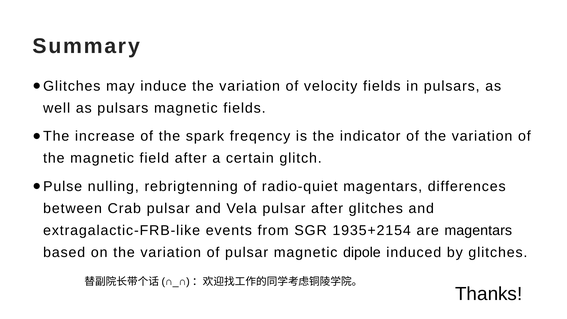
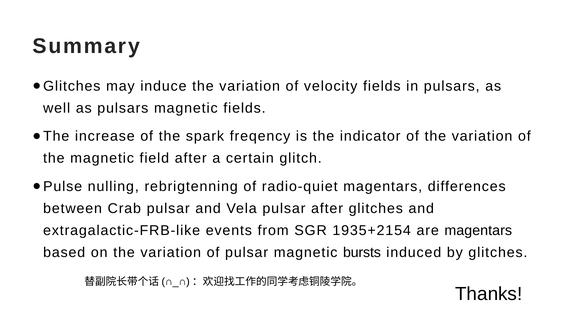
dipole: dipole -> bursts
